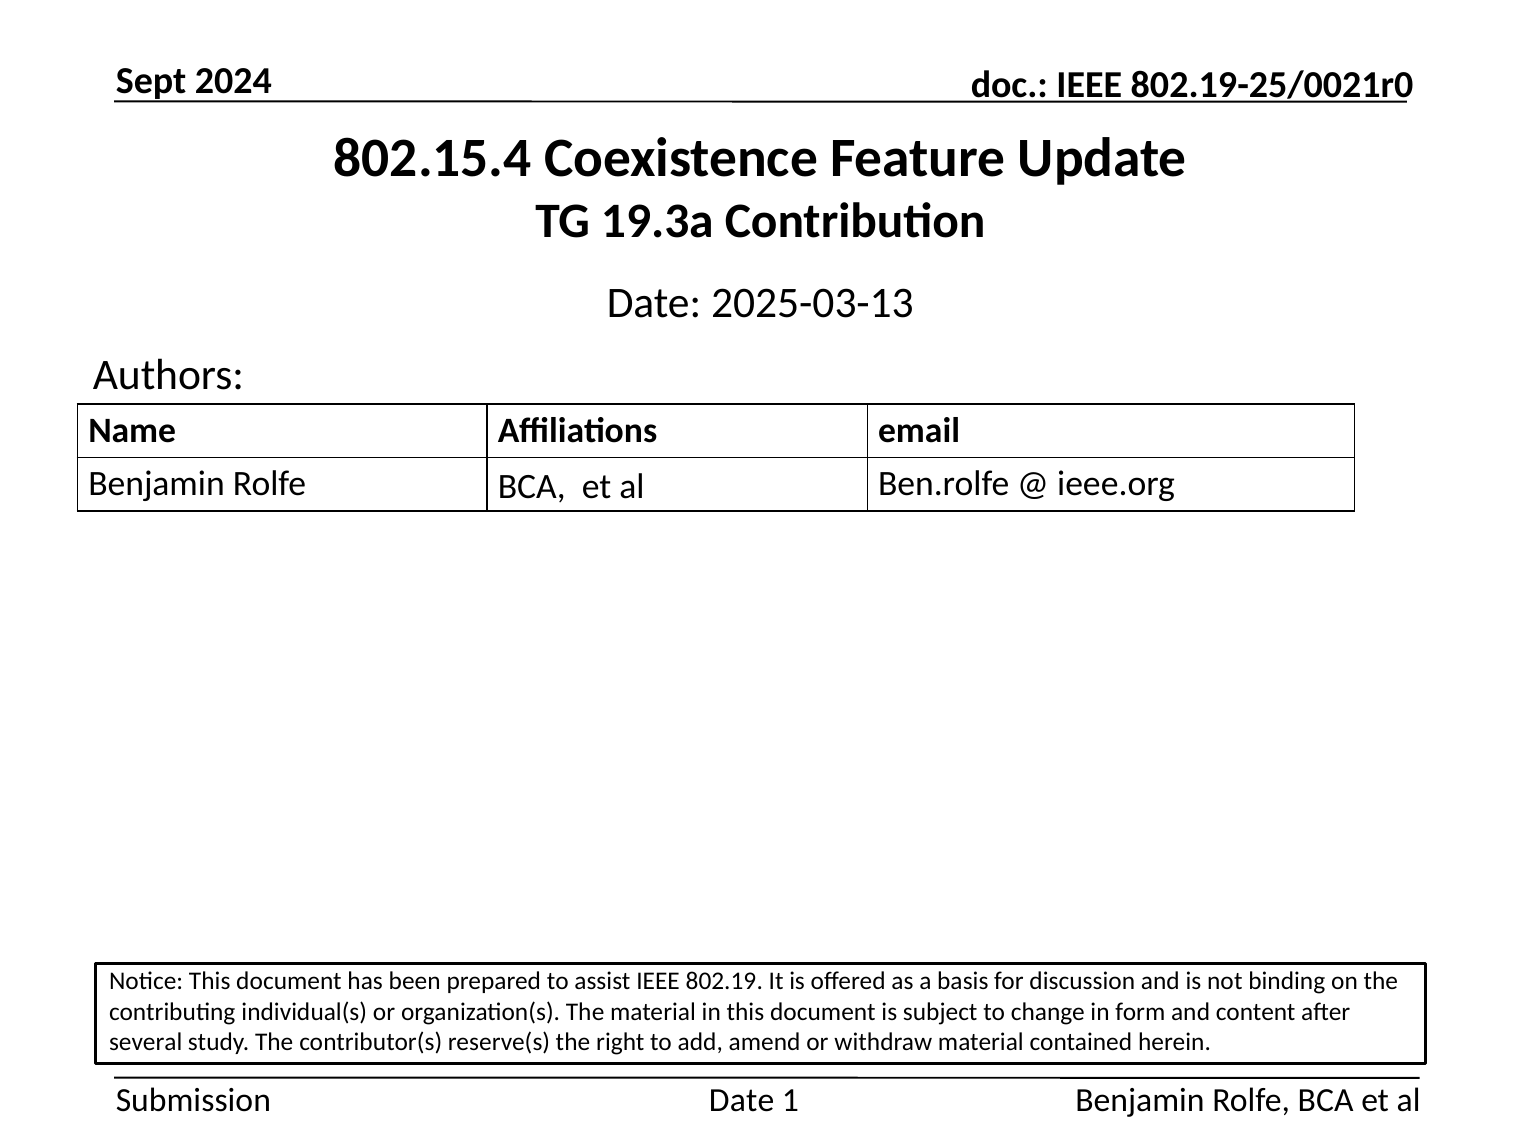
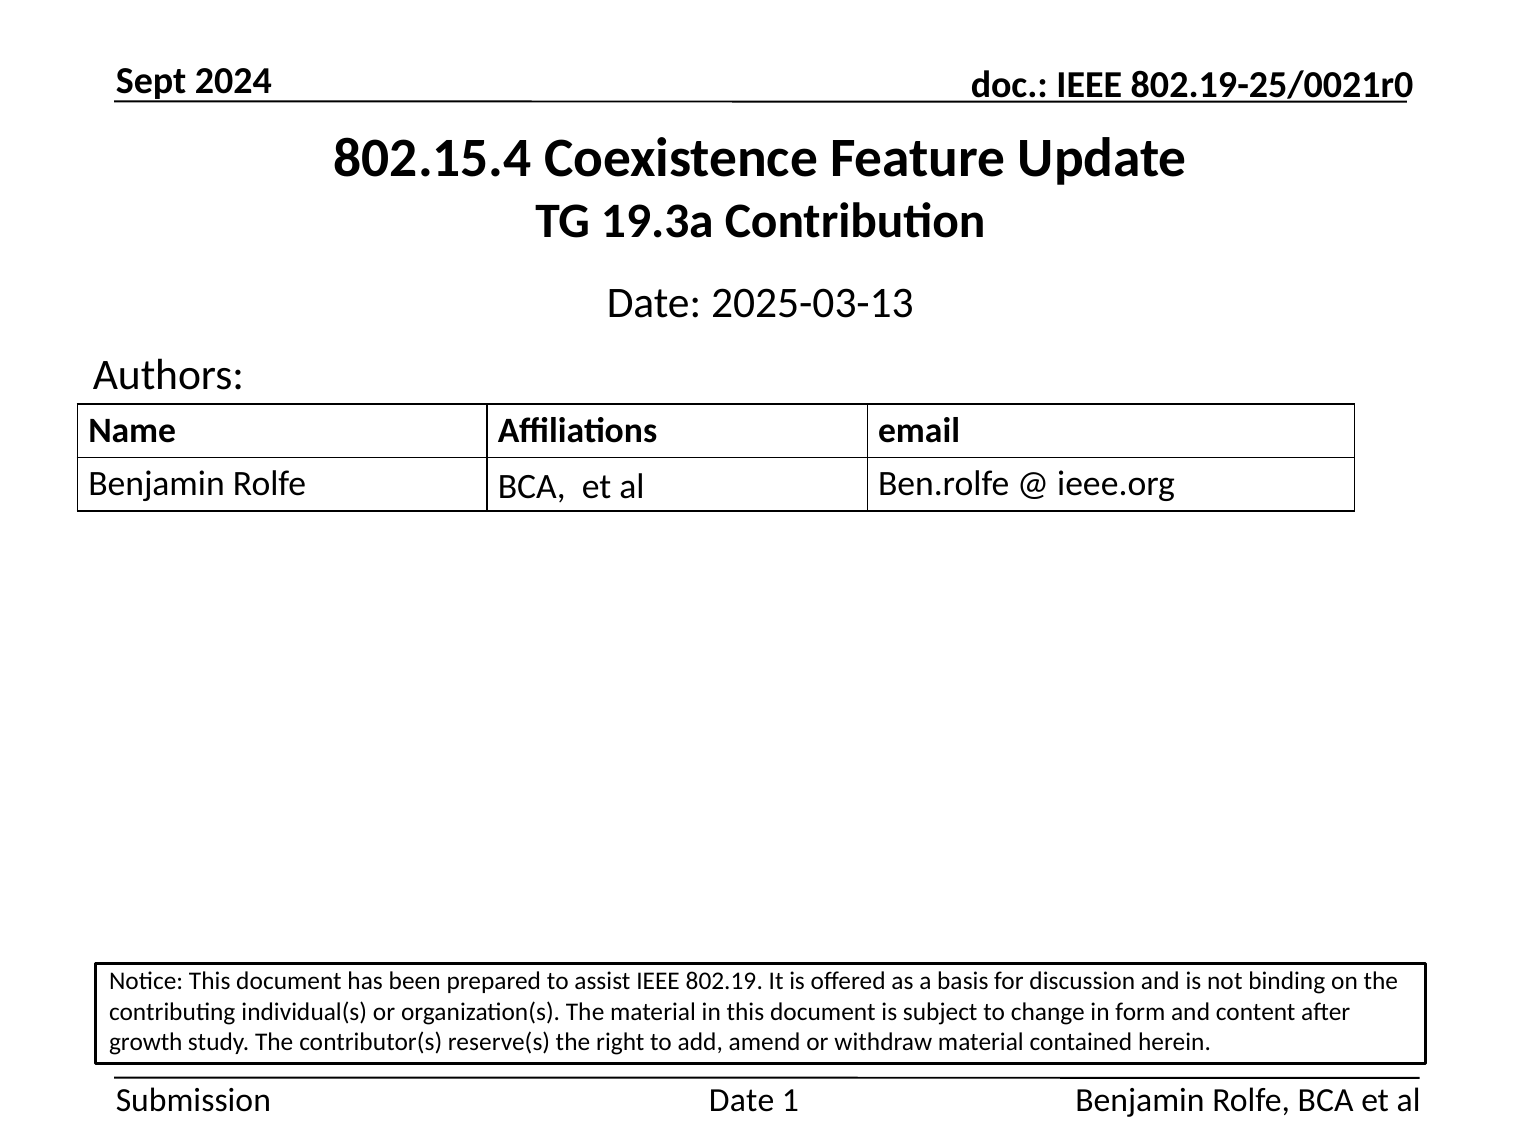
several: several -> growth
